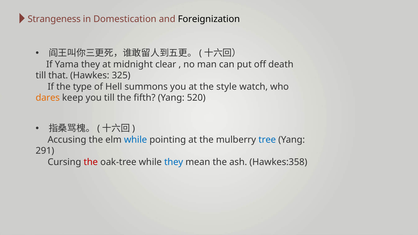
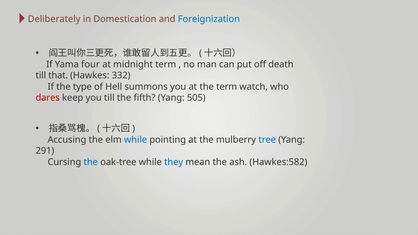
Strangeness: Strangeness -> Deliberately
Foreignization colour: black -> blue
Yama they: they -> four
midnight clear: clear -> term
325: 325 -> 332
the style: style -> term
dares colour: orange -> red
520: 520 -> 505
the at (91, 162) colour: red -> blue
Hawkes:358: Hawkes:358 -> Hawkes:582
